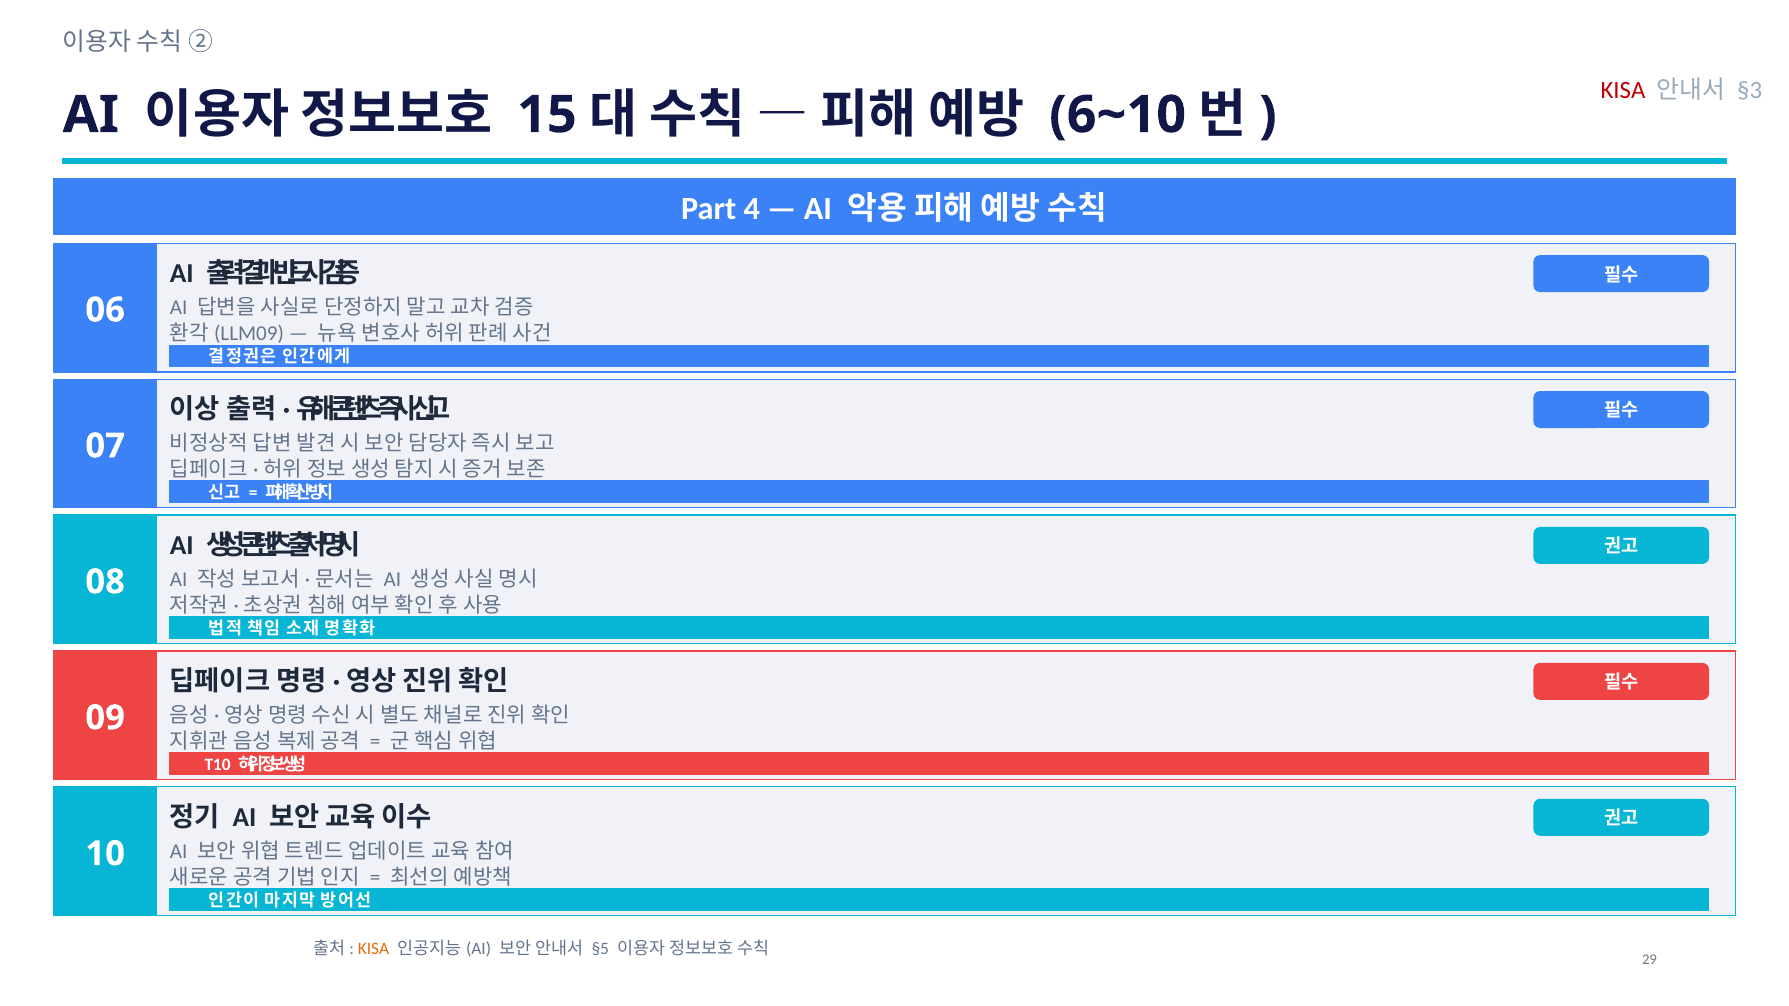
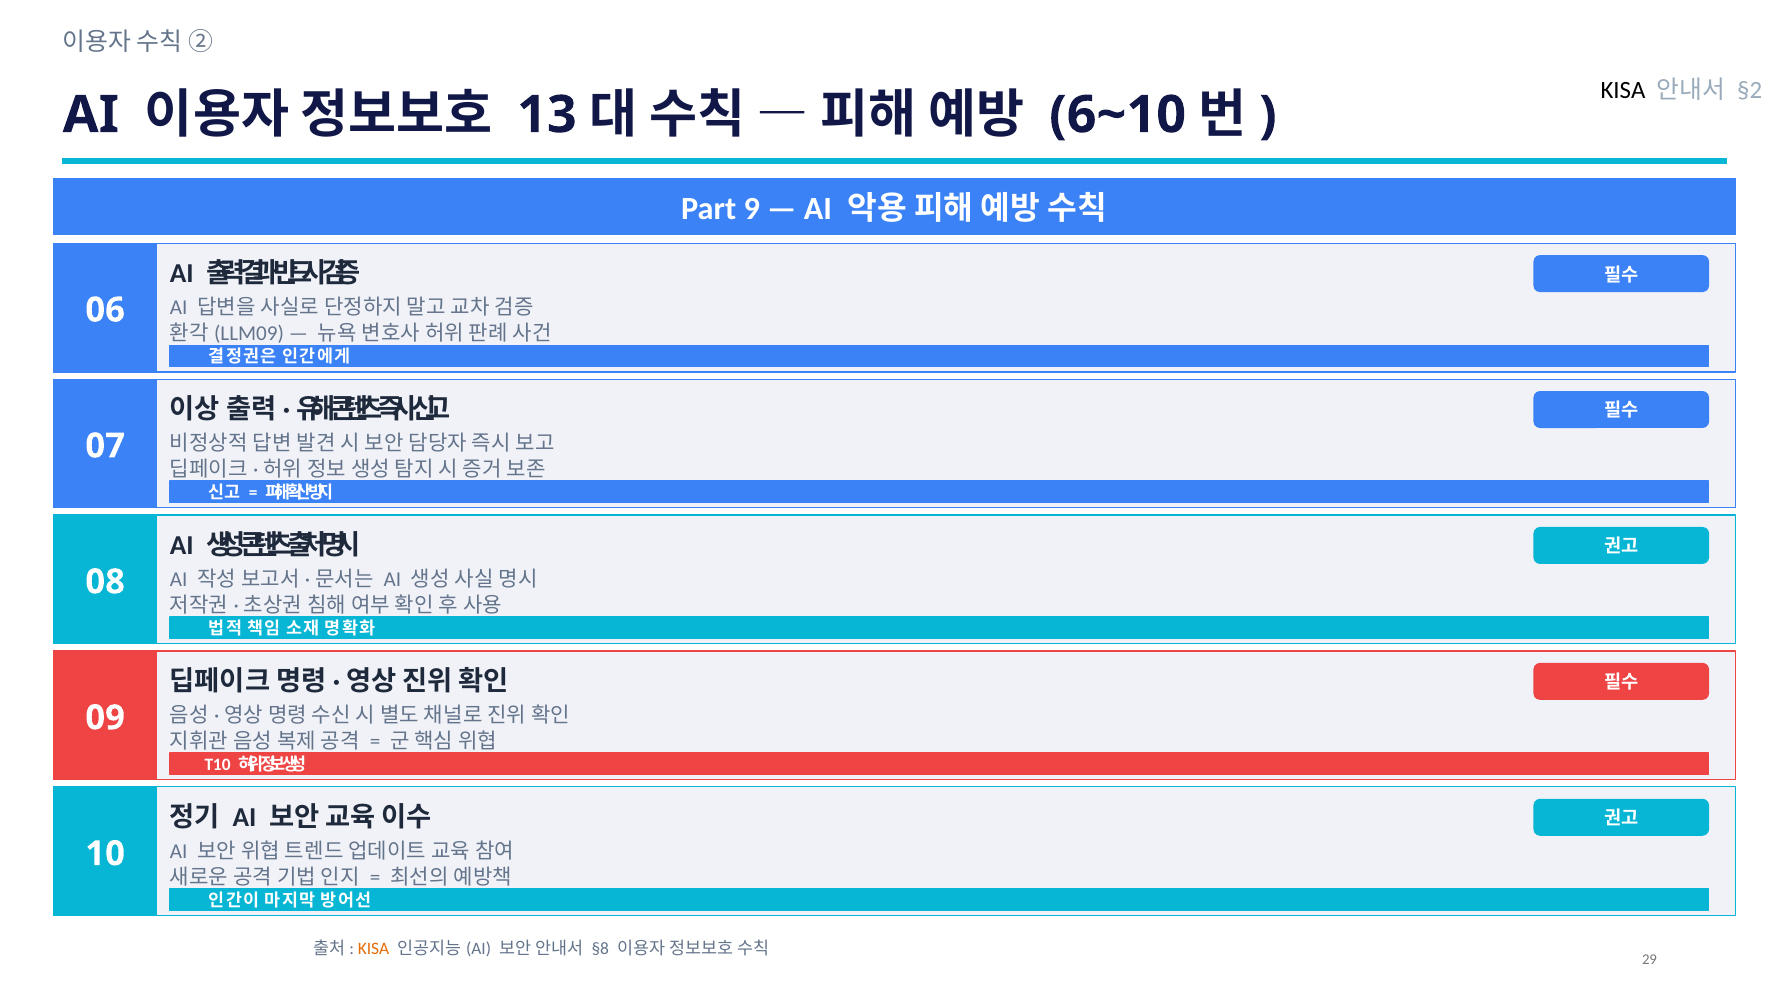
KISA at (1623, 91) colour: red -> black
§3: §3 -> §2
15: 15 -> 13
4: 4 -> 9
§5: §5 -> §8
